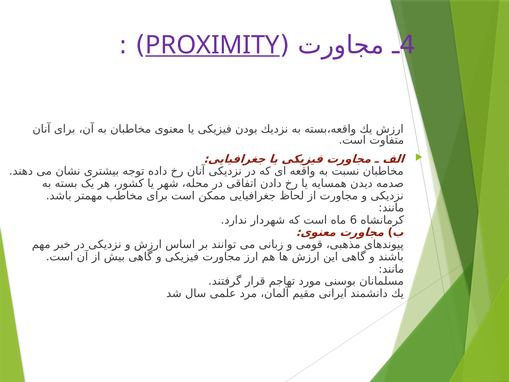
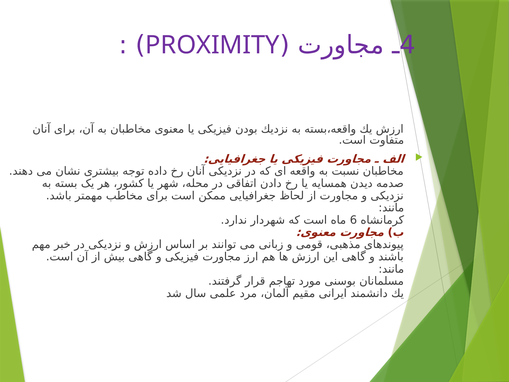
PROXIMITY underline: present -> none
